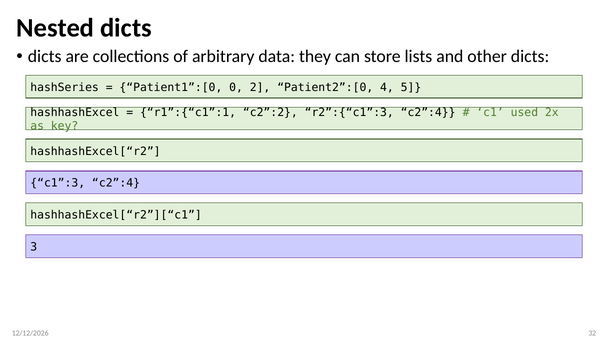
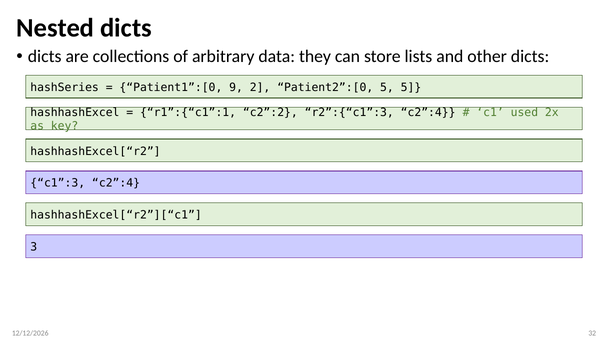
0: 0 -> 9
Patient2”:[0 4: 4 -> 5
